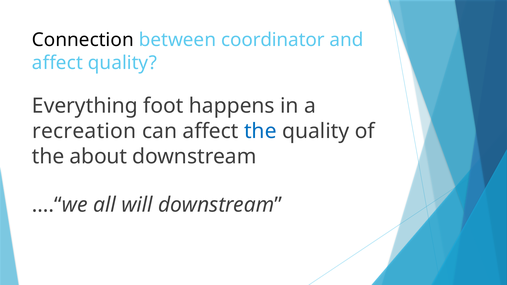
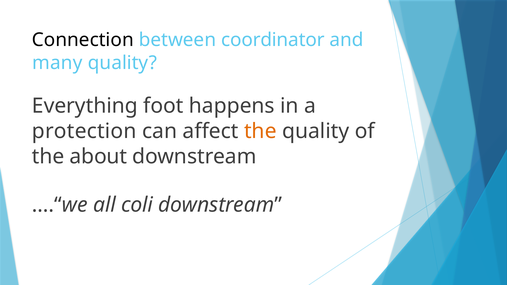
affect at (57, 63): affect -> many
recreation: recreation -> protection
the at (260, 131) colour: blue -> orange
will: will -> coli
